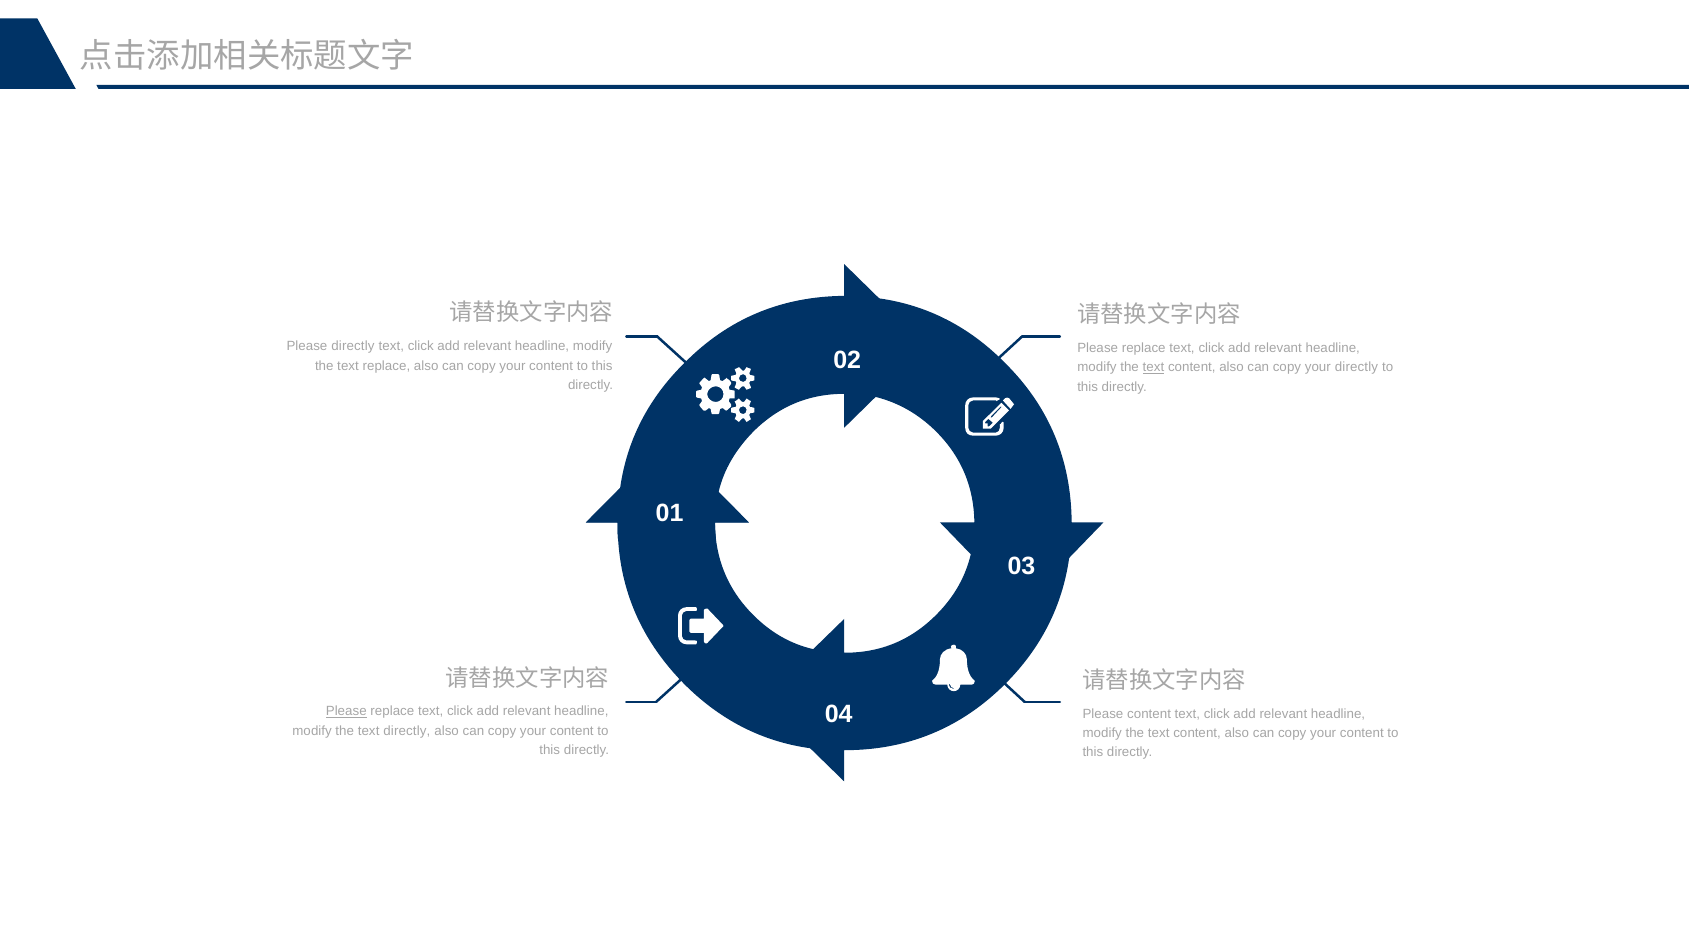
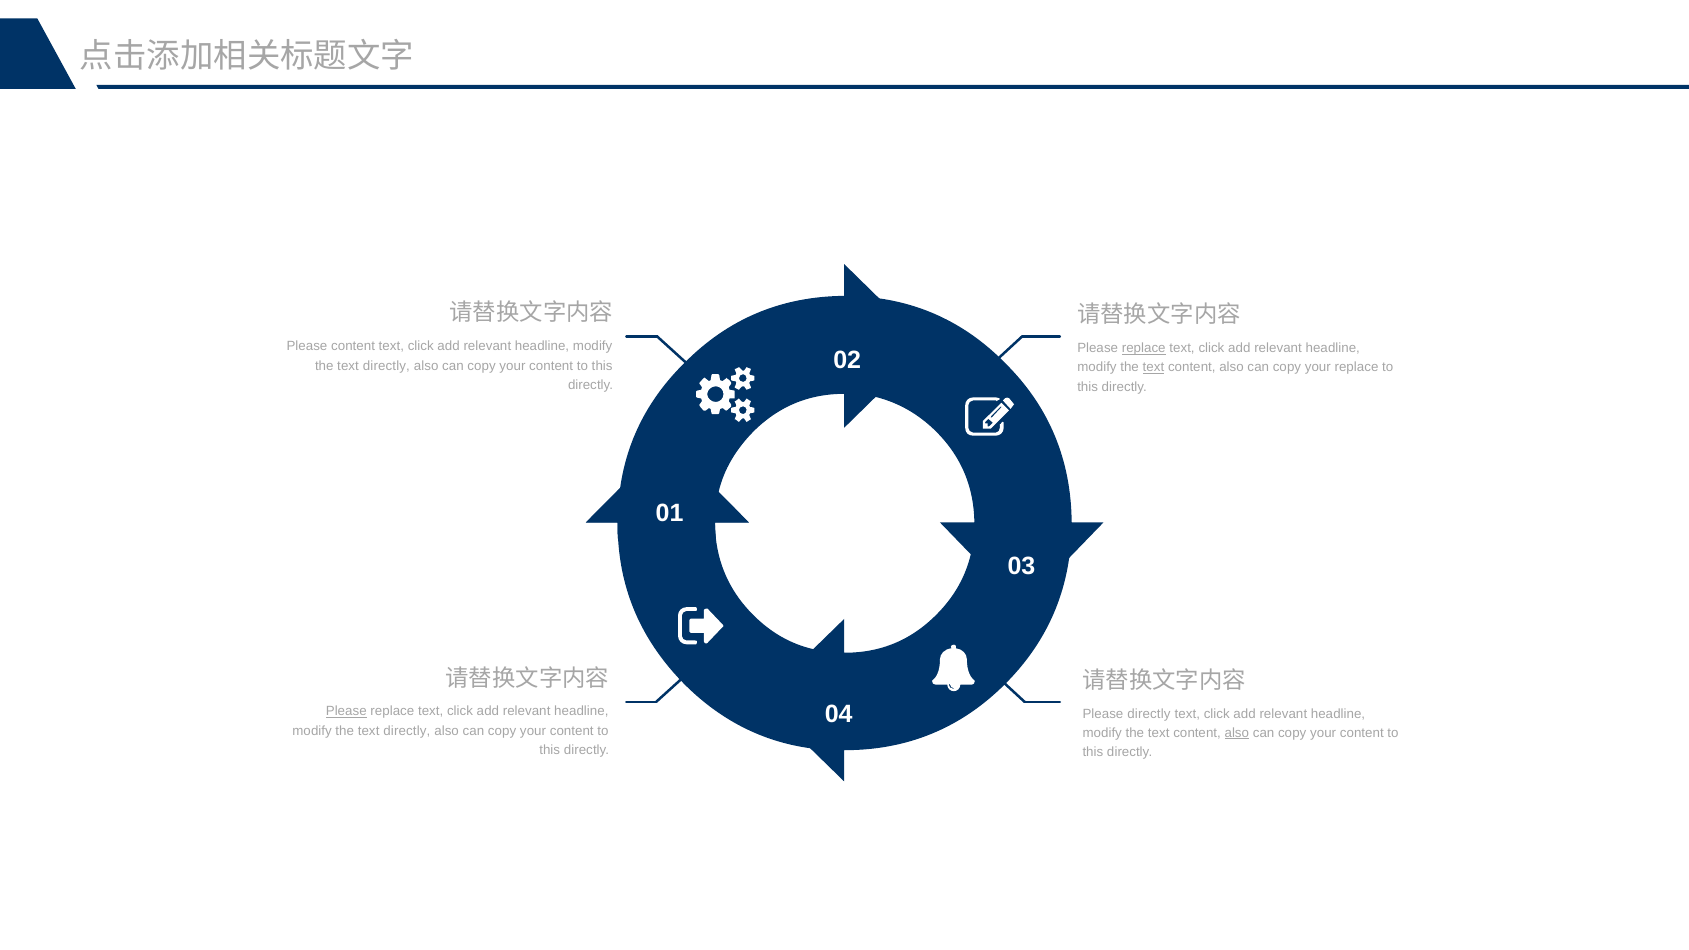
Please directly: directly -> content
replace at (1144, 348) underline: none -> present
replace at (386, 366): replace -> directly
your directly: directly -> replace
Please content: content -> directly
also at (1237, 733) underline: none -> present
